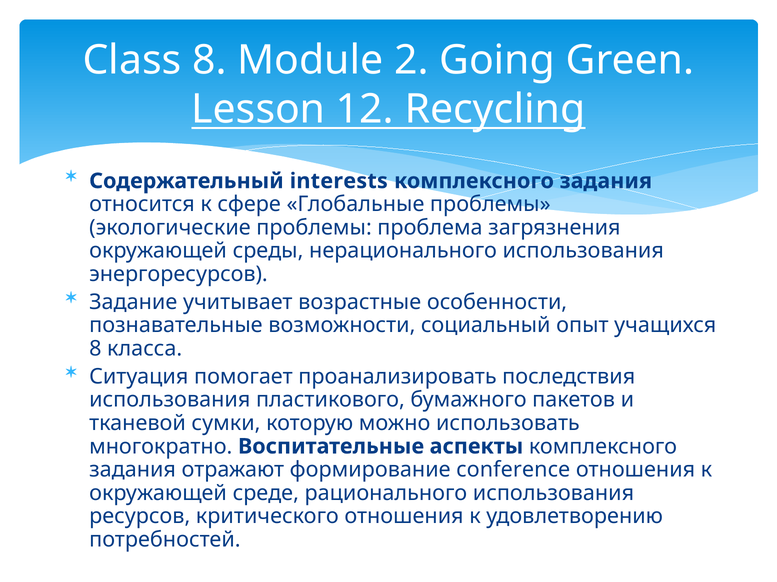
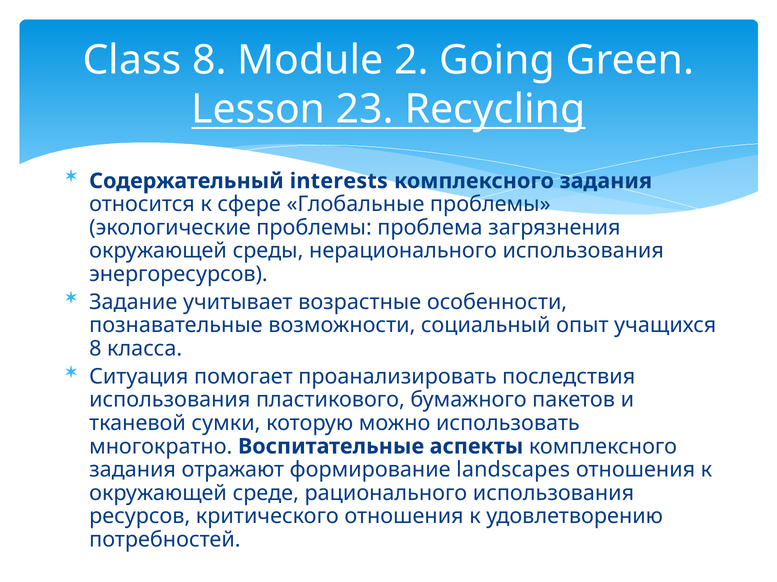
12: 12 -> 23
conference: conference -> landscapes
